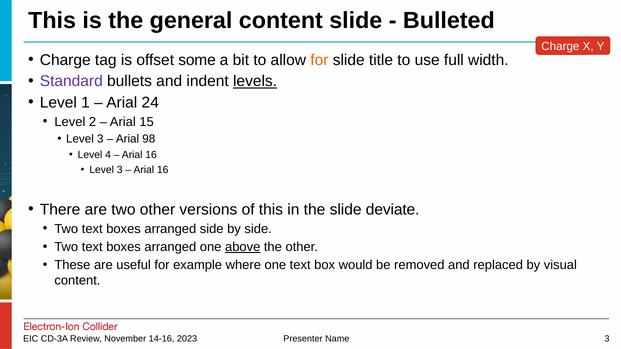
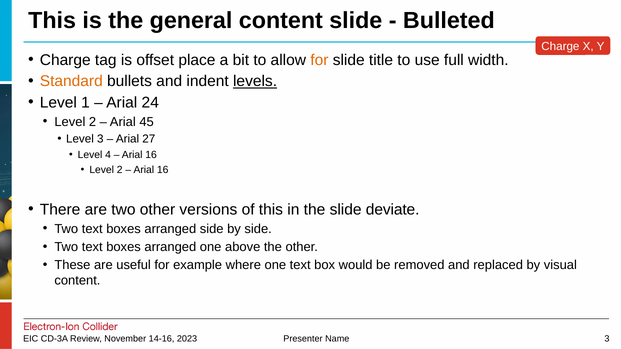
some: some -> place
Standard colour: purple -> orange
15: 15 -> 45
98: 98 -> 27
3 at (120, 170): 3 -> 2
above underline: present -> none
